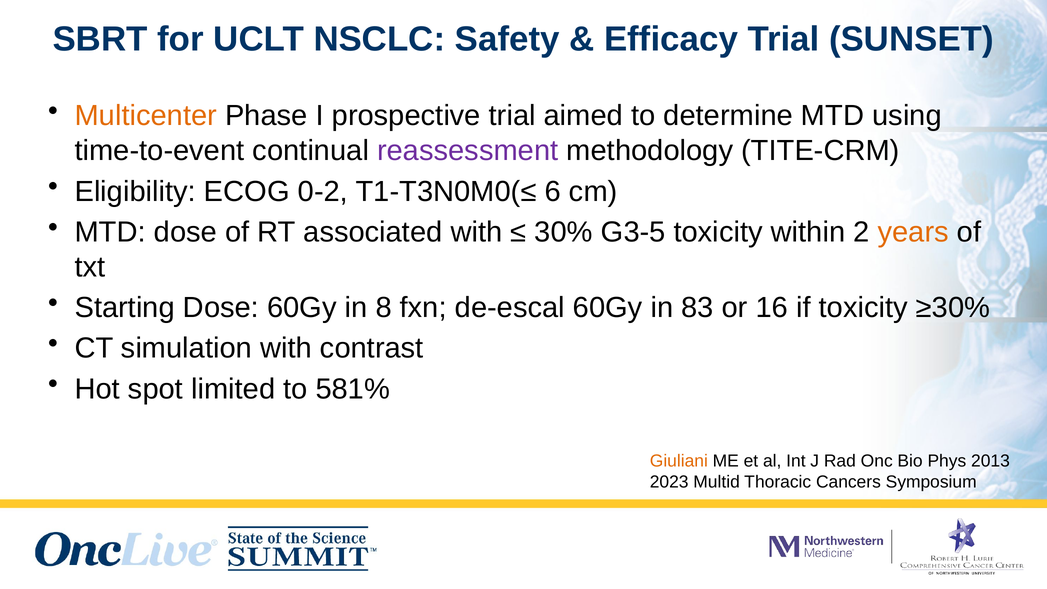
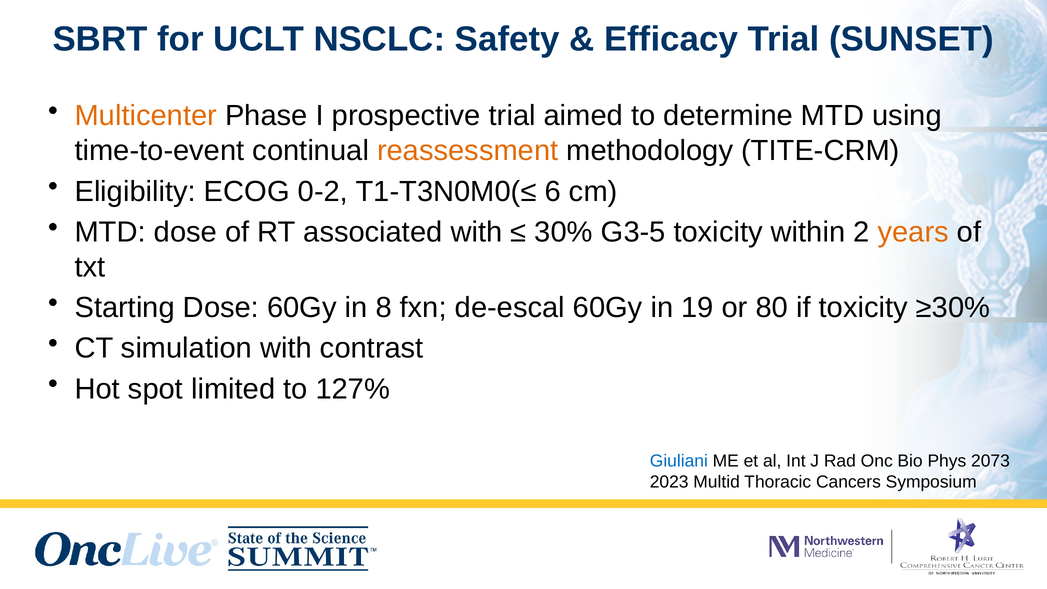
reassessment colour: purple -> orange
83: 83 -> 19
16: 16 -> 80
581%: 581% -> 127%
Giuliani colour: orange -> blue
2013: 2013 -> 2073
